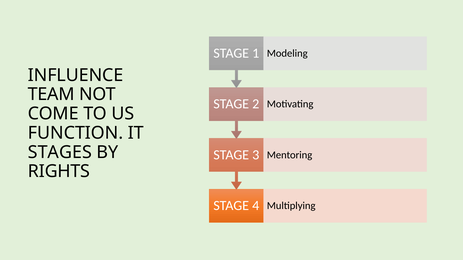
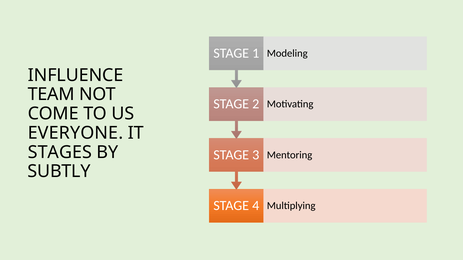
FUNCTION: FUNCTION -> EVERYONE
RIGHTS: RIGHTS -> SUBTLY
